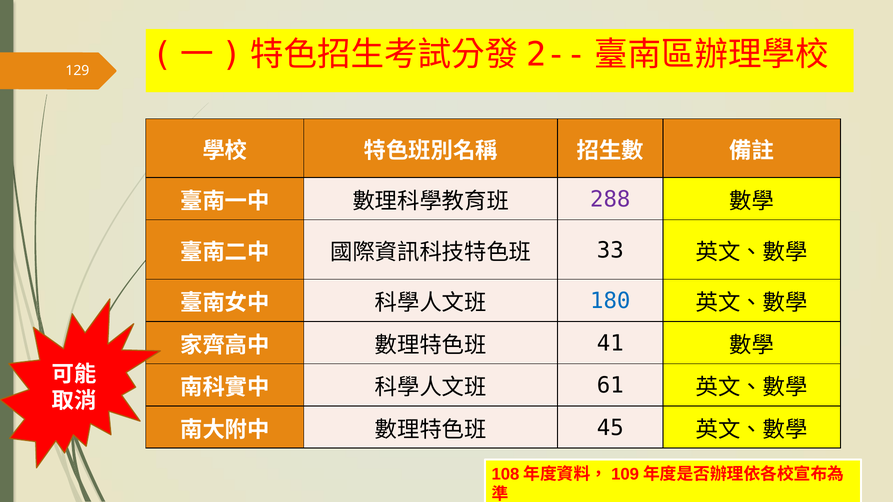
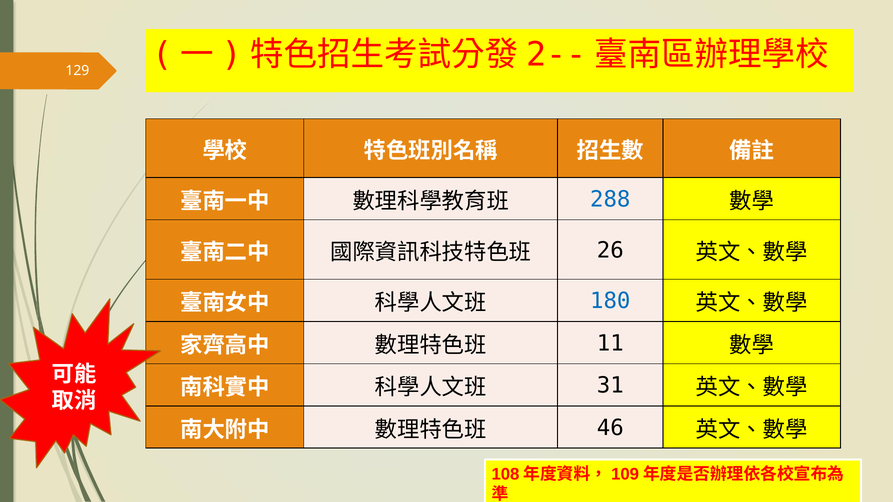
288 colour: purple -> blue
33: 33 -> 26
41: 41 -> 11
61: 61 -> 31
45: 45 -> 46
